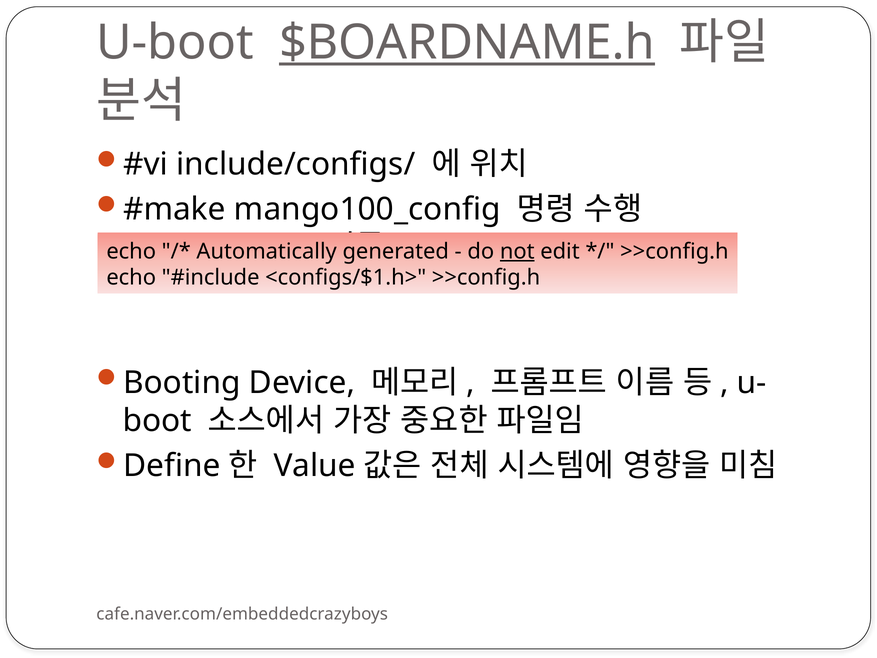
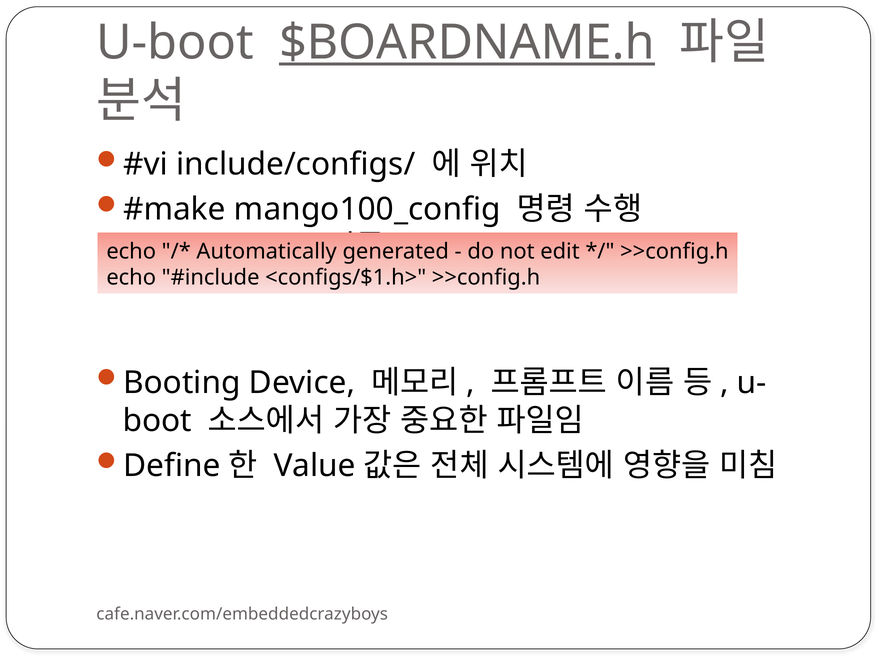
not underline: present -> none
